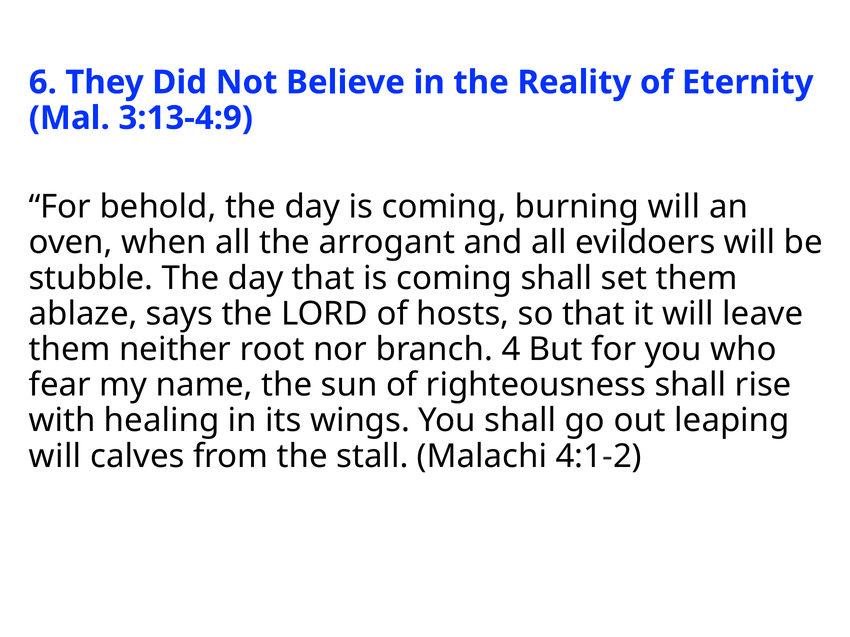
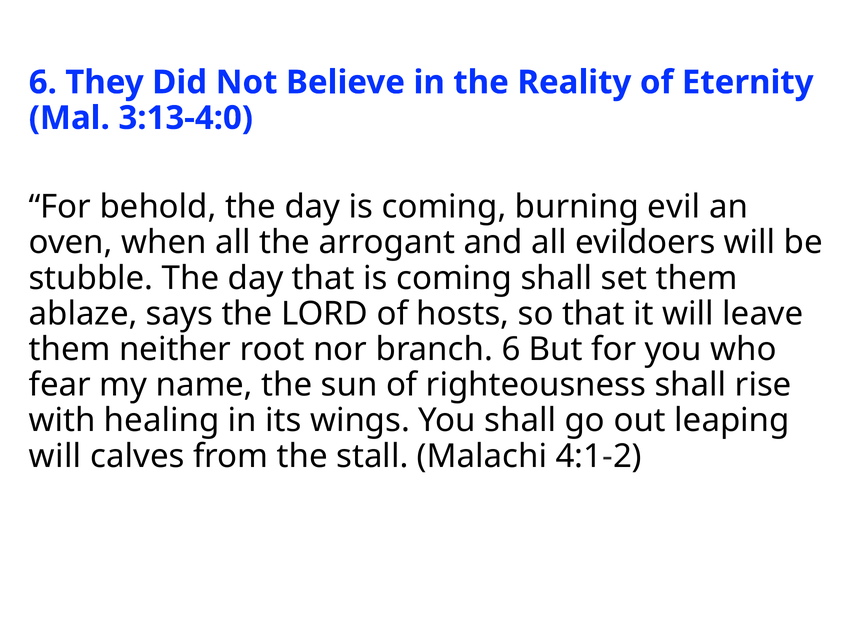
3:13-4:9: 3:13-4:9 -> 3:13-4:0
burning will: will -> evil
branch 4: 4 -> 6
